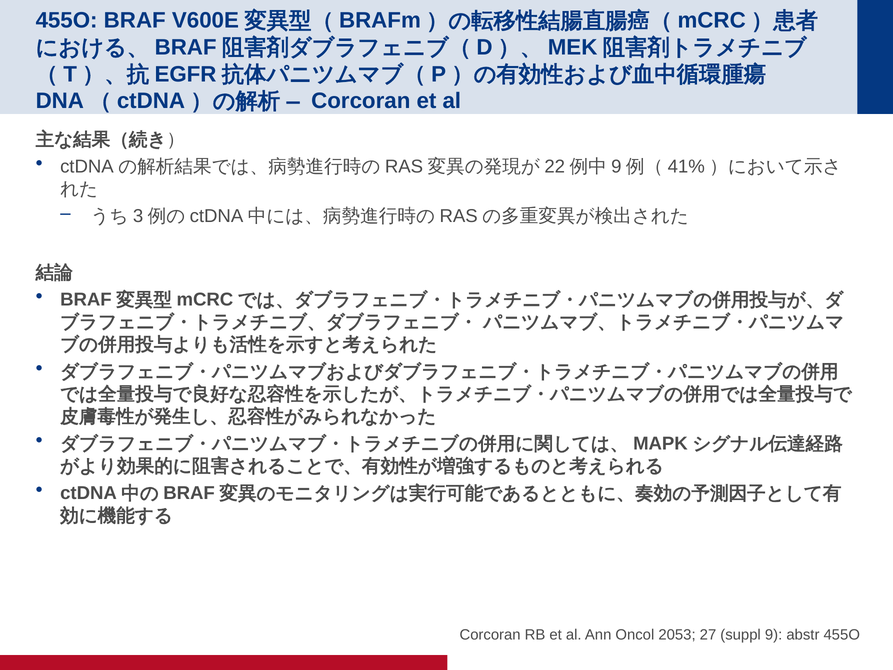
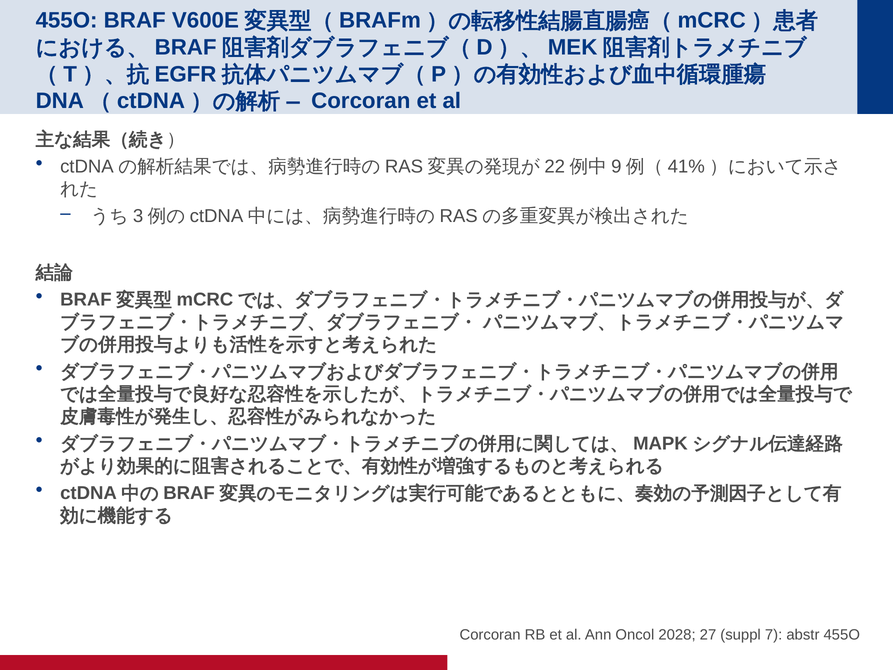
2053: 2053 -> 2028
9: 9 -> 7
